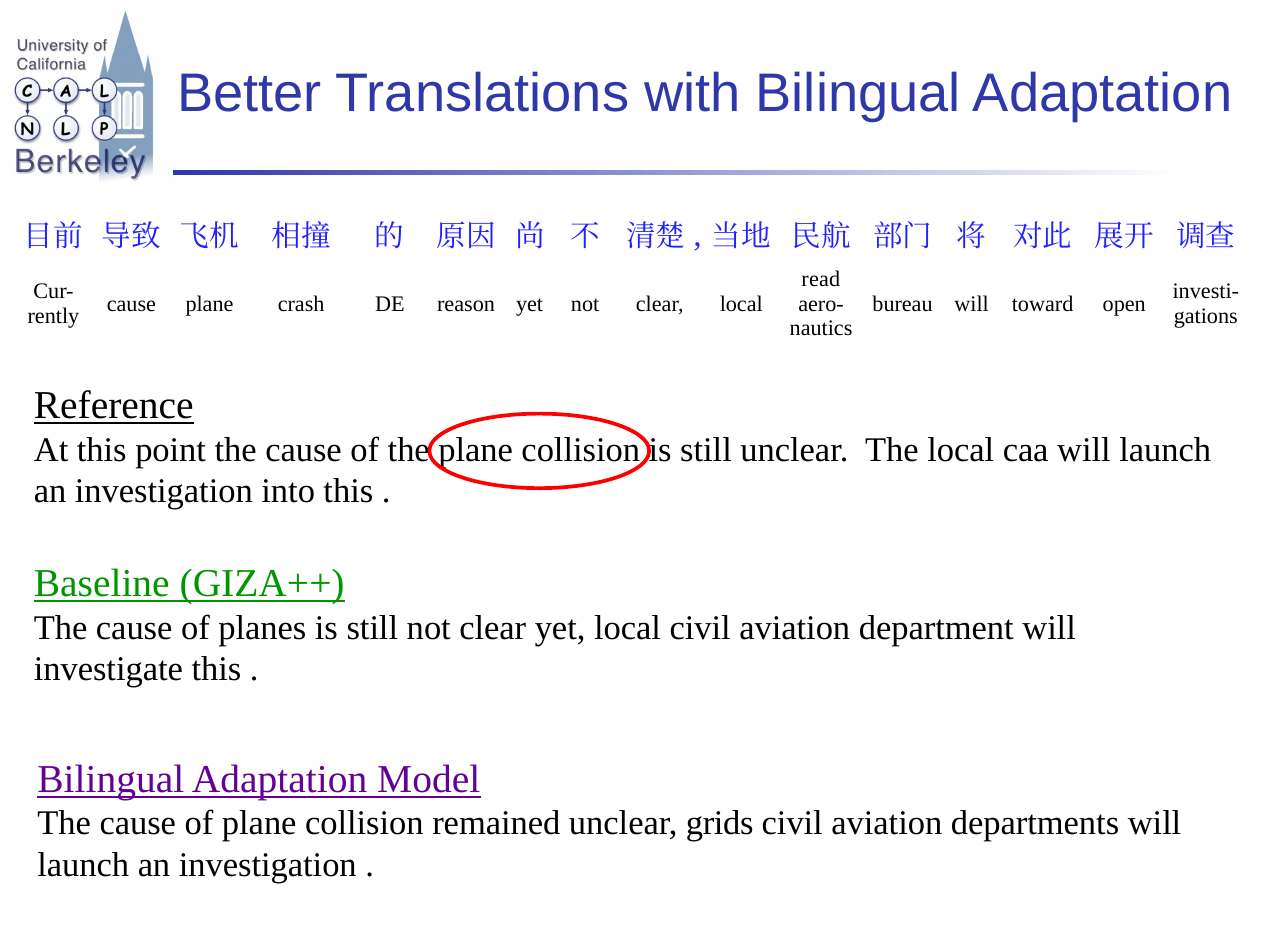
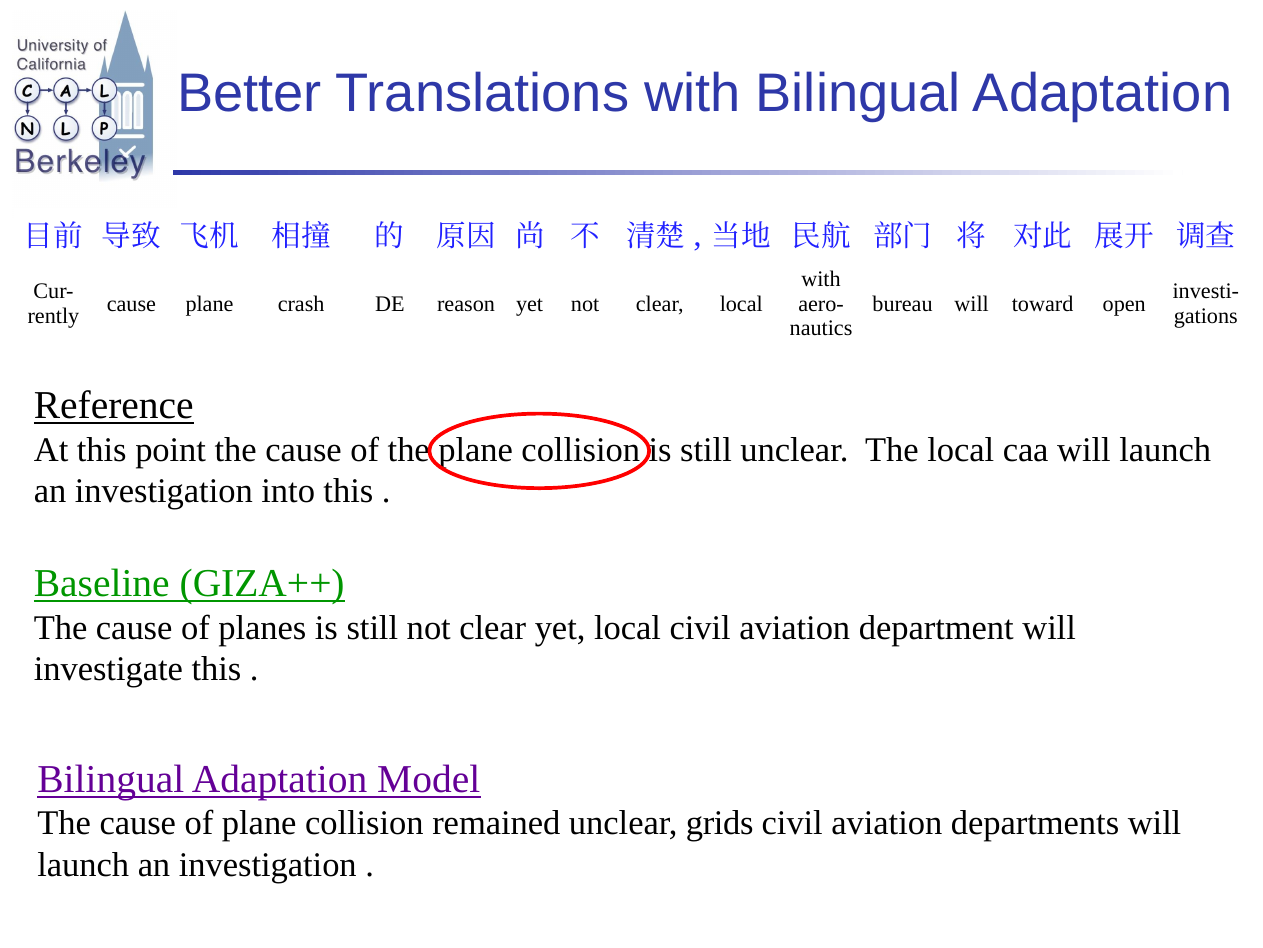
read at (821, 279): read -> with
